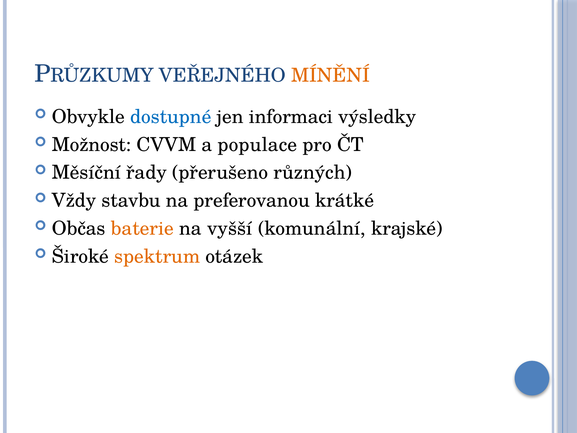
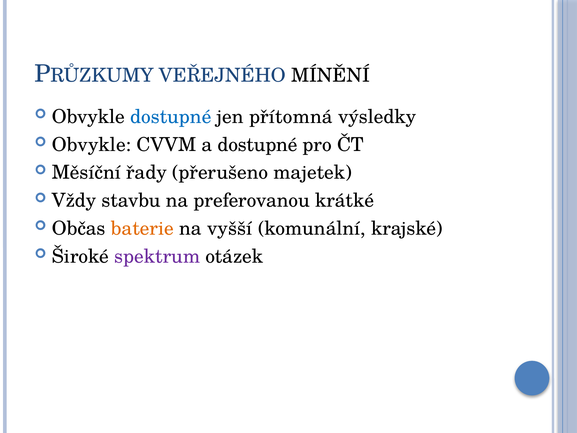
MÍNĚNÍ colour: orange -> black
informaci: informaci -> přítomná
Možnost at (92, 145): Možnost -> Obvykle
a populace: populace -> dostupné
různých: různých -> majetek
spektrum colour: orange -> purple
